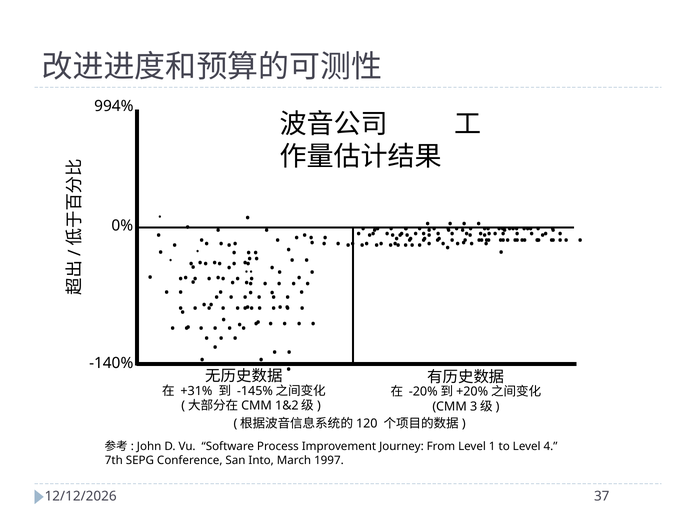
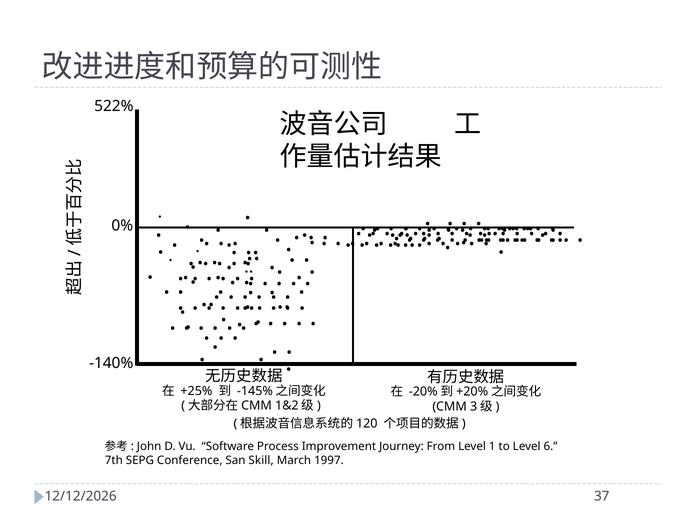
994%: 994% -> 522%
+31%: +31% -> +25%
4: 4 -> 6
Into: Into -> Skill
